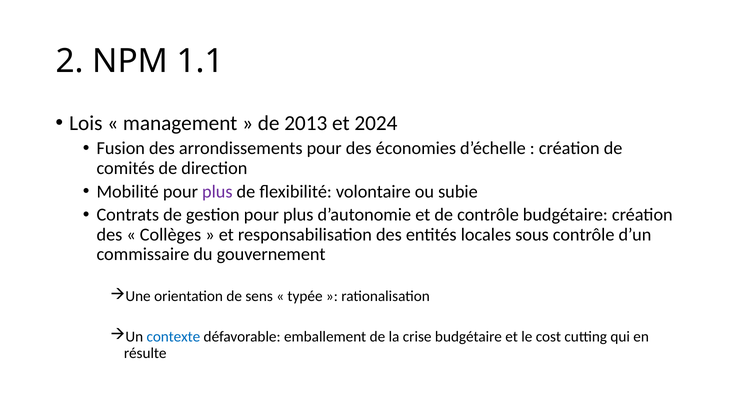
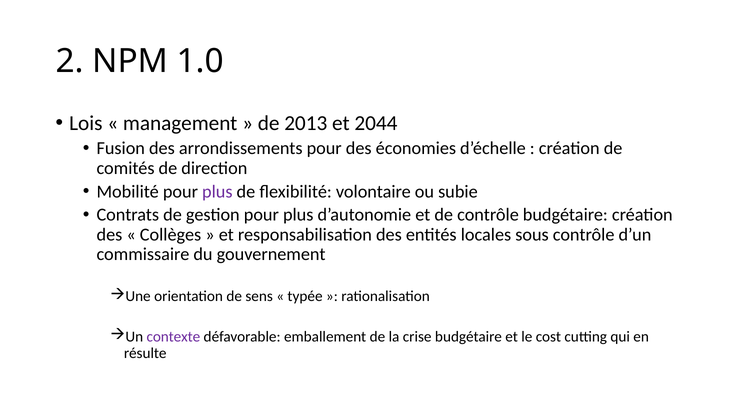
1.1: 1.1 -> 1.0
2024: 2024 -> 2044
contexte colour: blue -> purple
